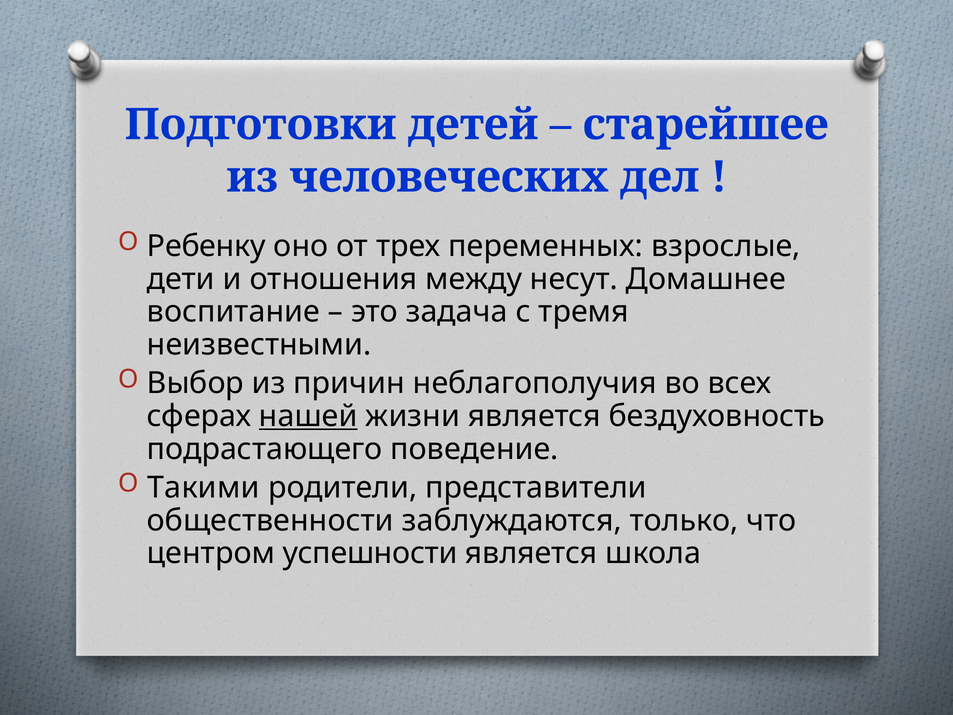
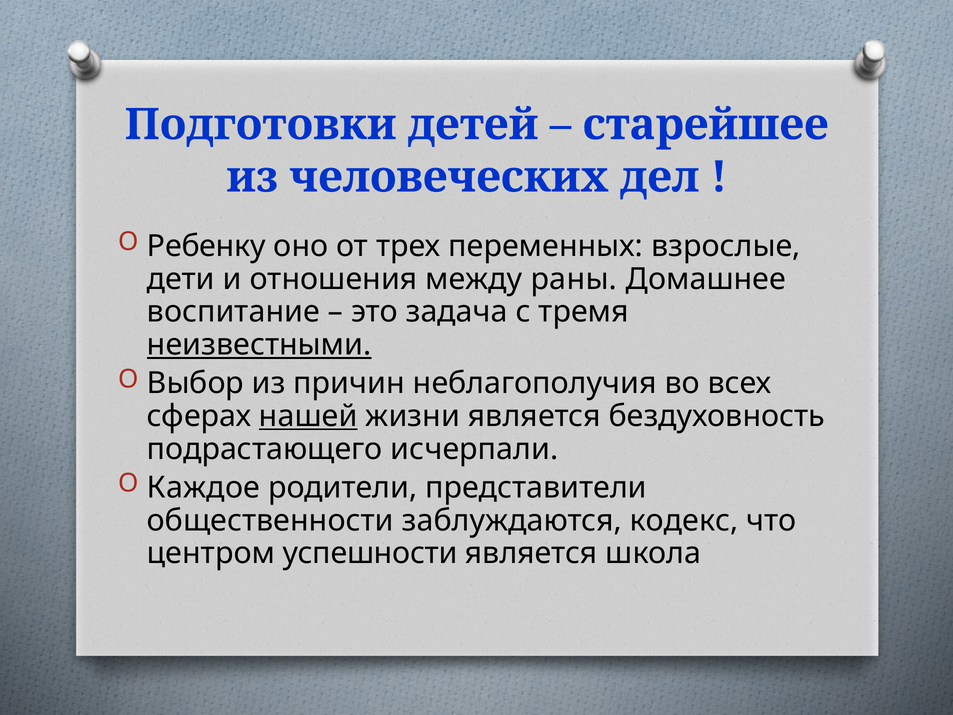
несут: несут -> раны
неизвестными underline: none -> present
поведение: поведение -> исчерпали
Такими: Такими -> Каждое
только: только -> кодекс
